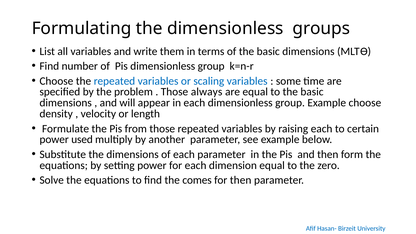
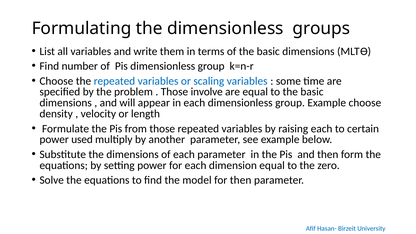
always: always -> involve
comes: comes -> model
